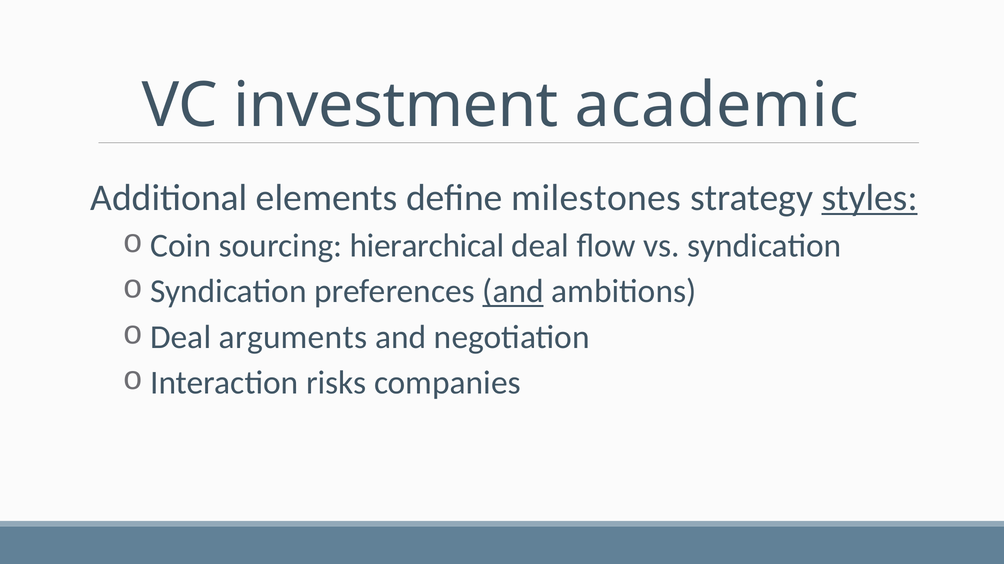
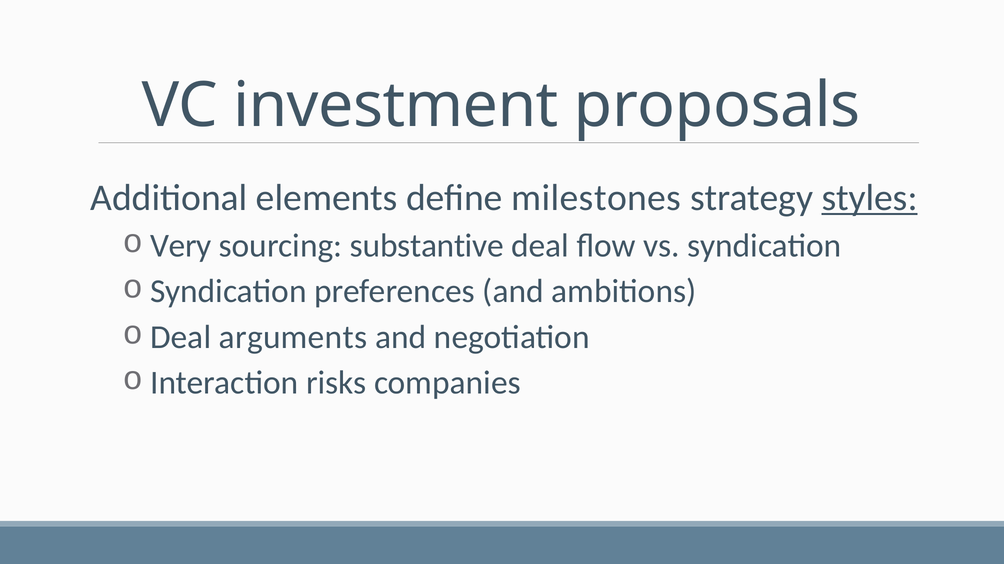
academic: academic -> proposals
Coin: Coin -> Very
hierarchical: hierarchical -> substantive
and at (513, 292) underline: present -> none
